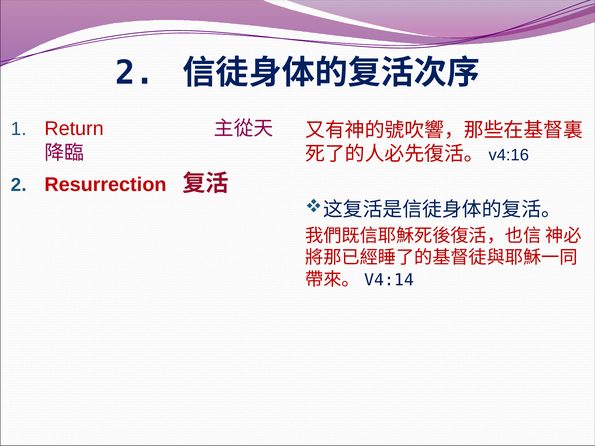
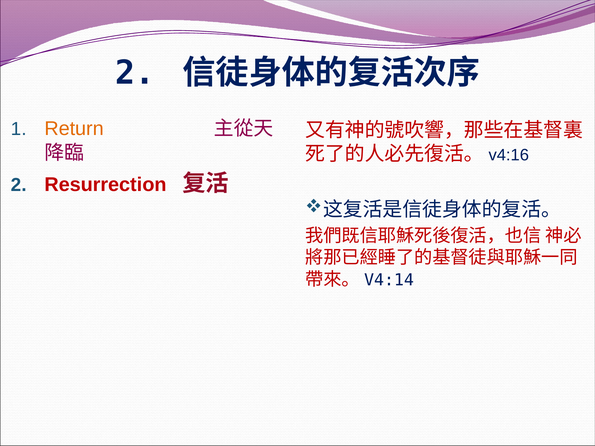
Return colour: red -> orange
